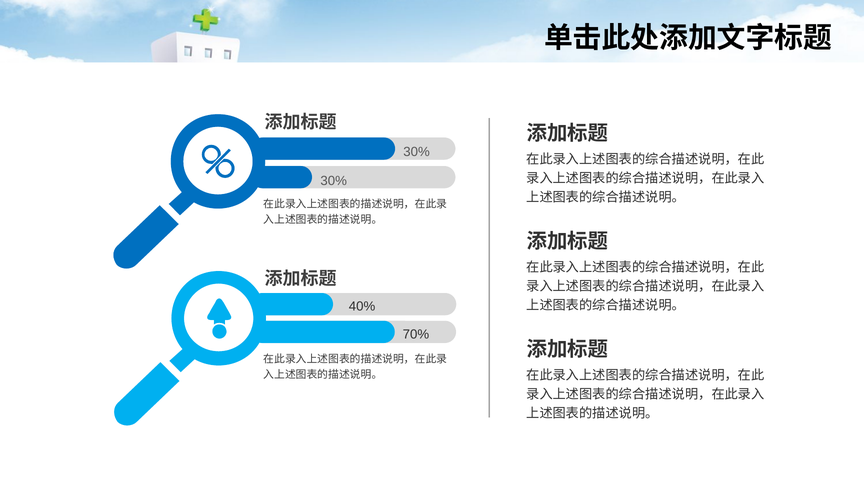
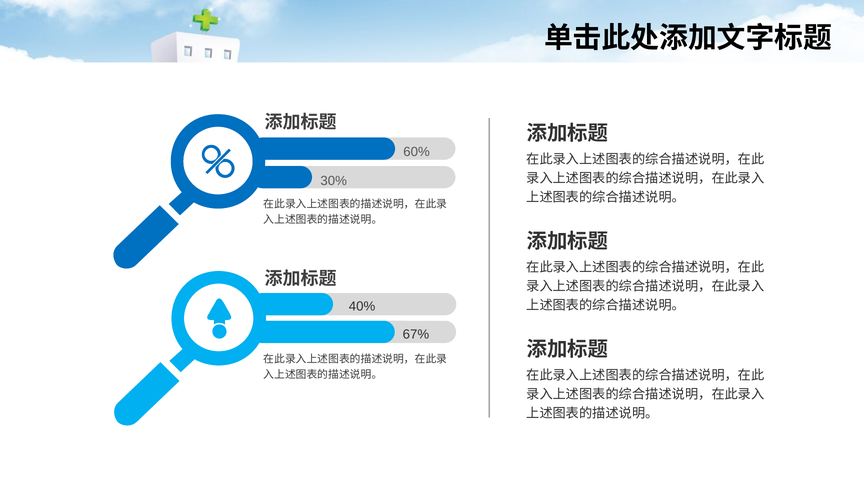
30% at (417, 152): 30% -> 60%
70%: 70% -> 67%
